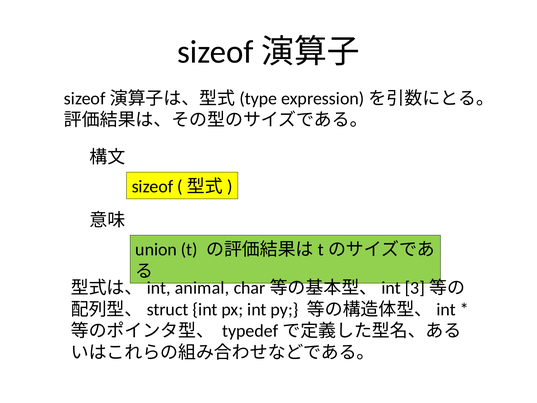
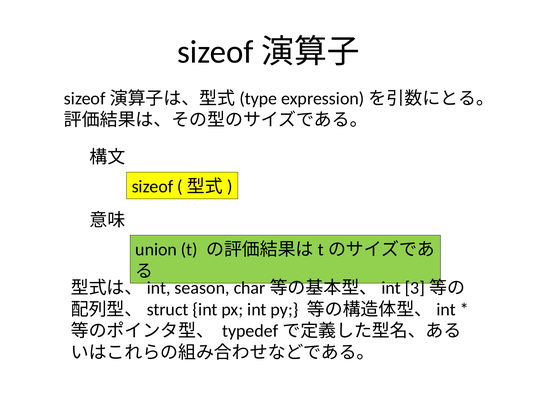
animal: animal -> season
